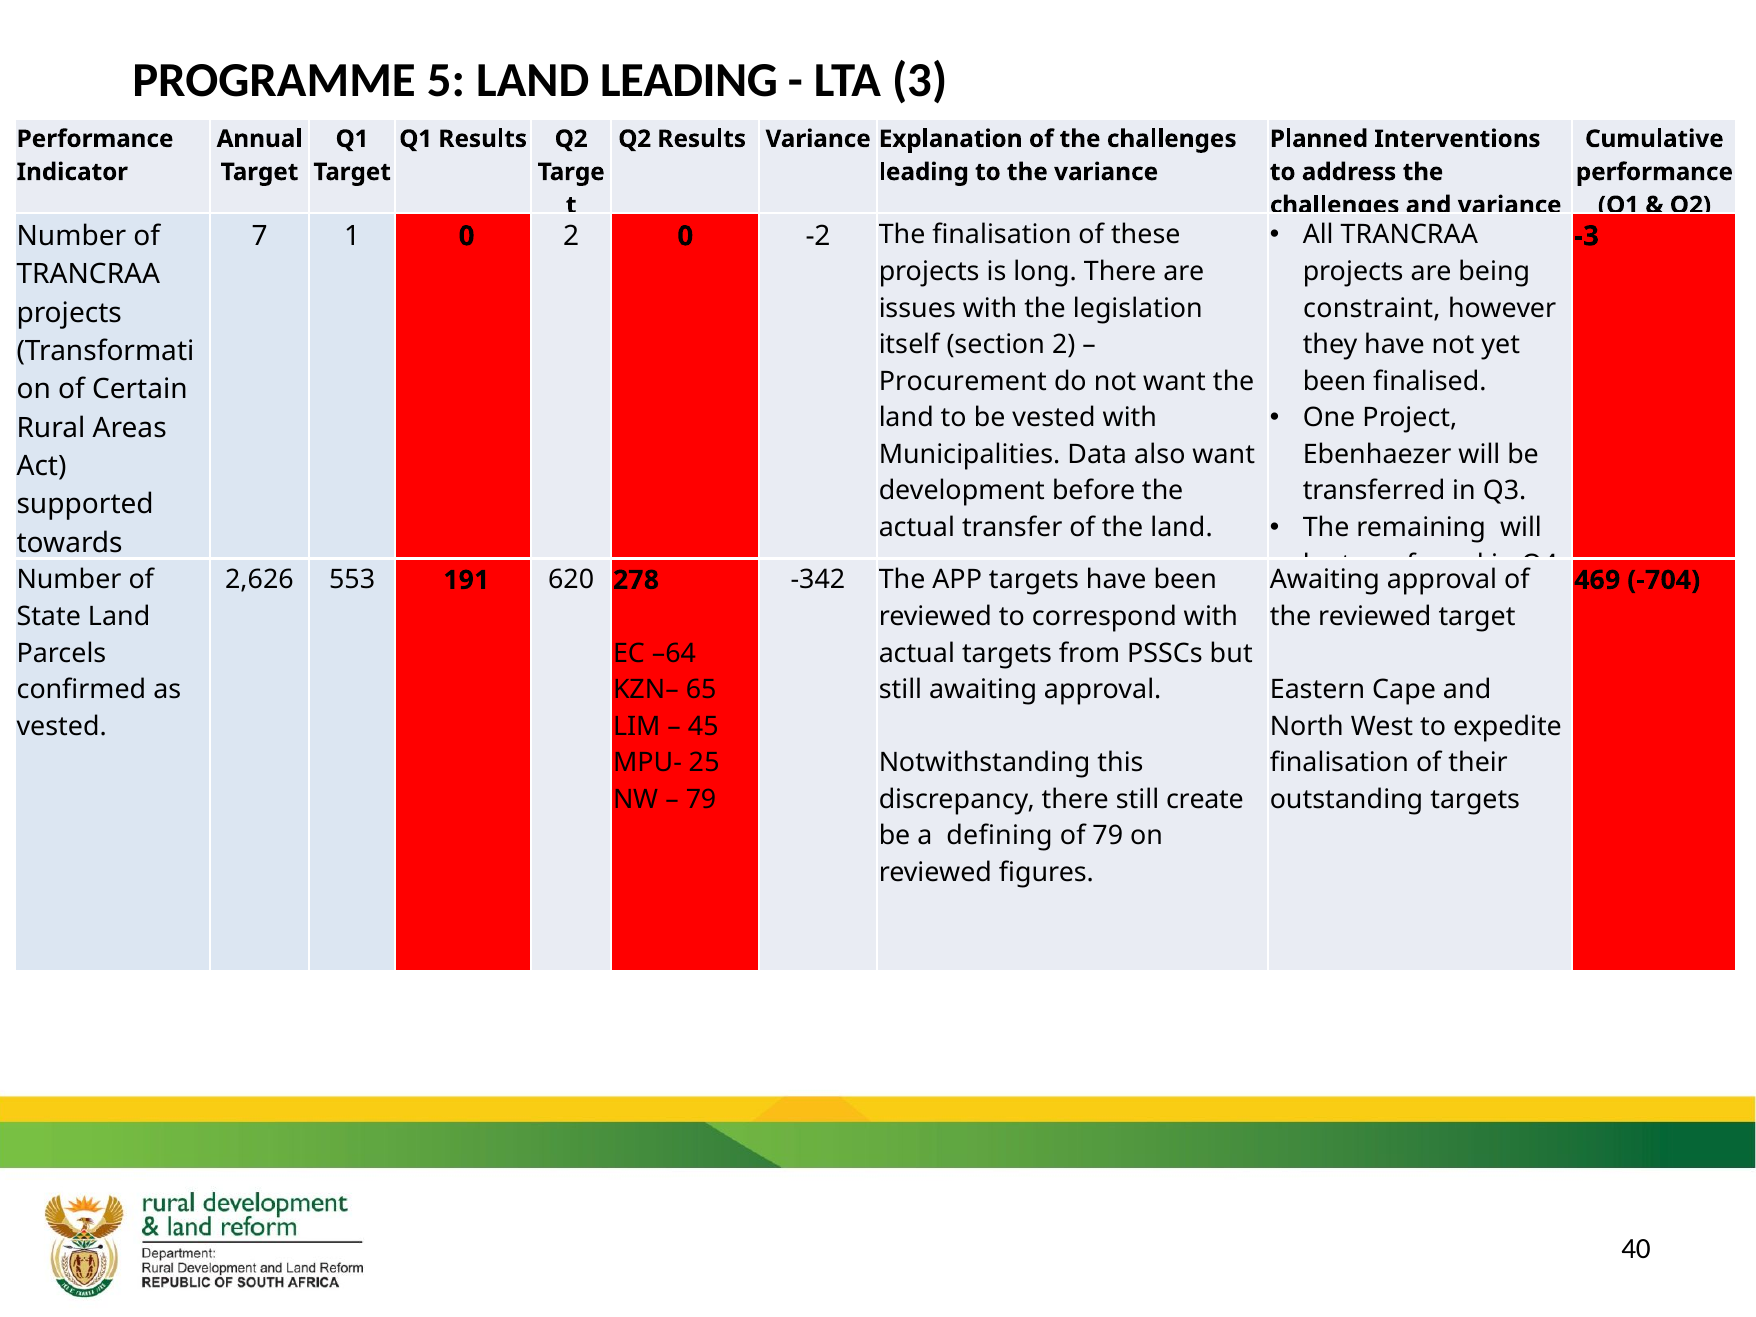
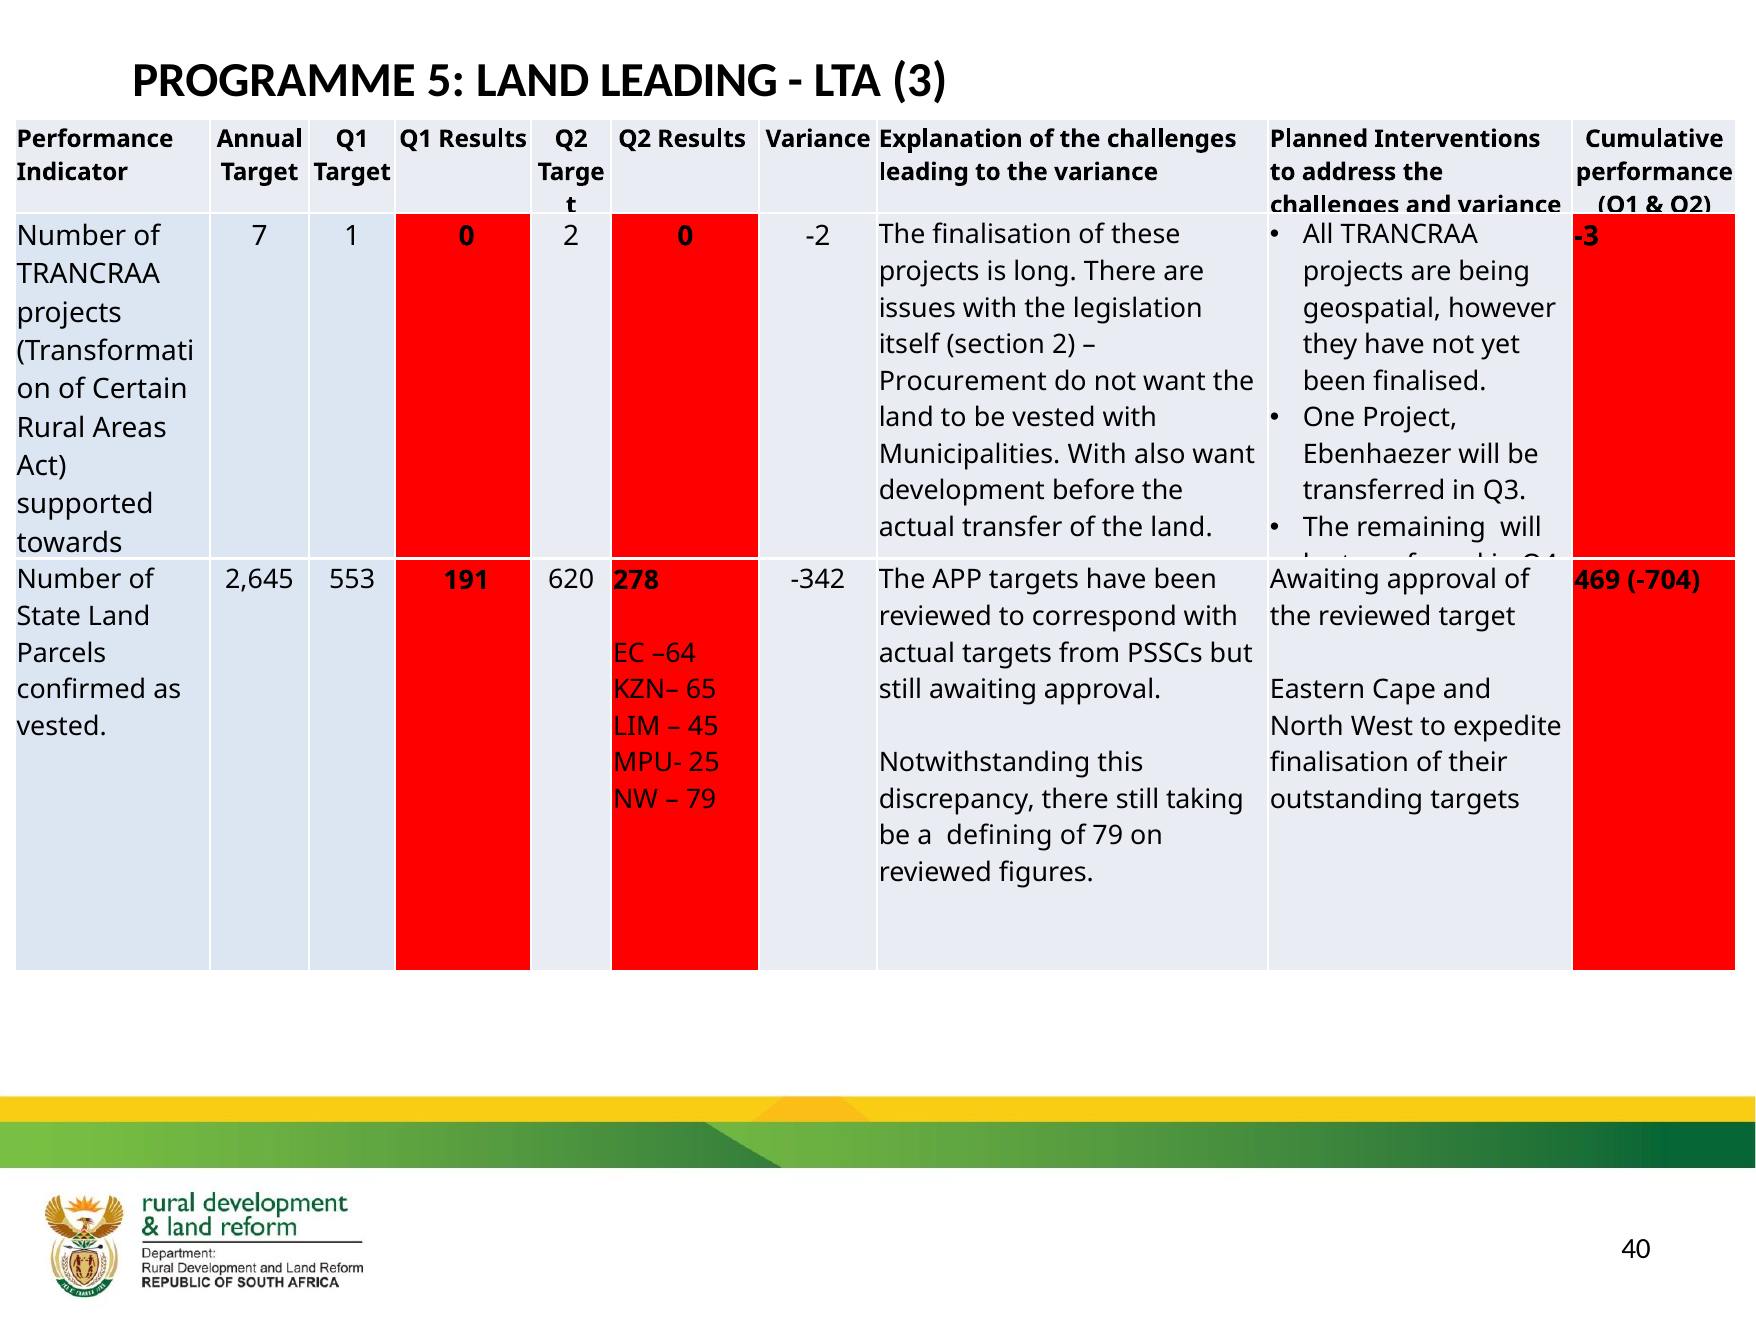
constraint: constraint -> geospatial
Municipalities Data: Data -> With
2,626: 2,626 -> 2,645
create: create -> taking
